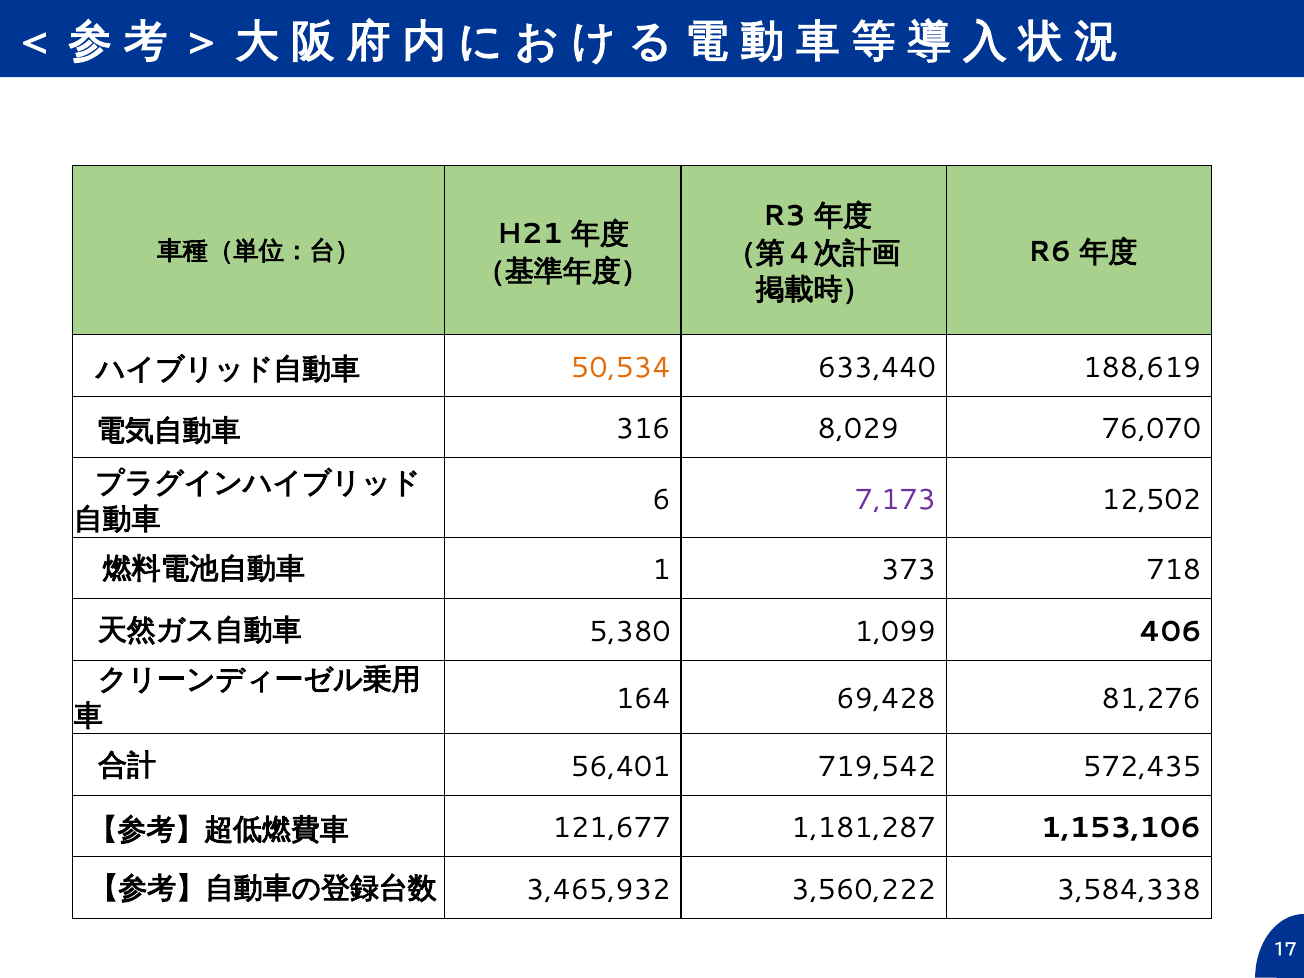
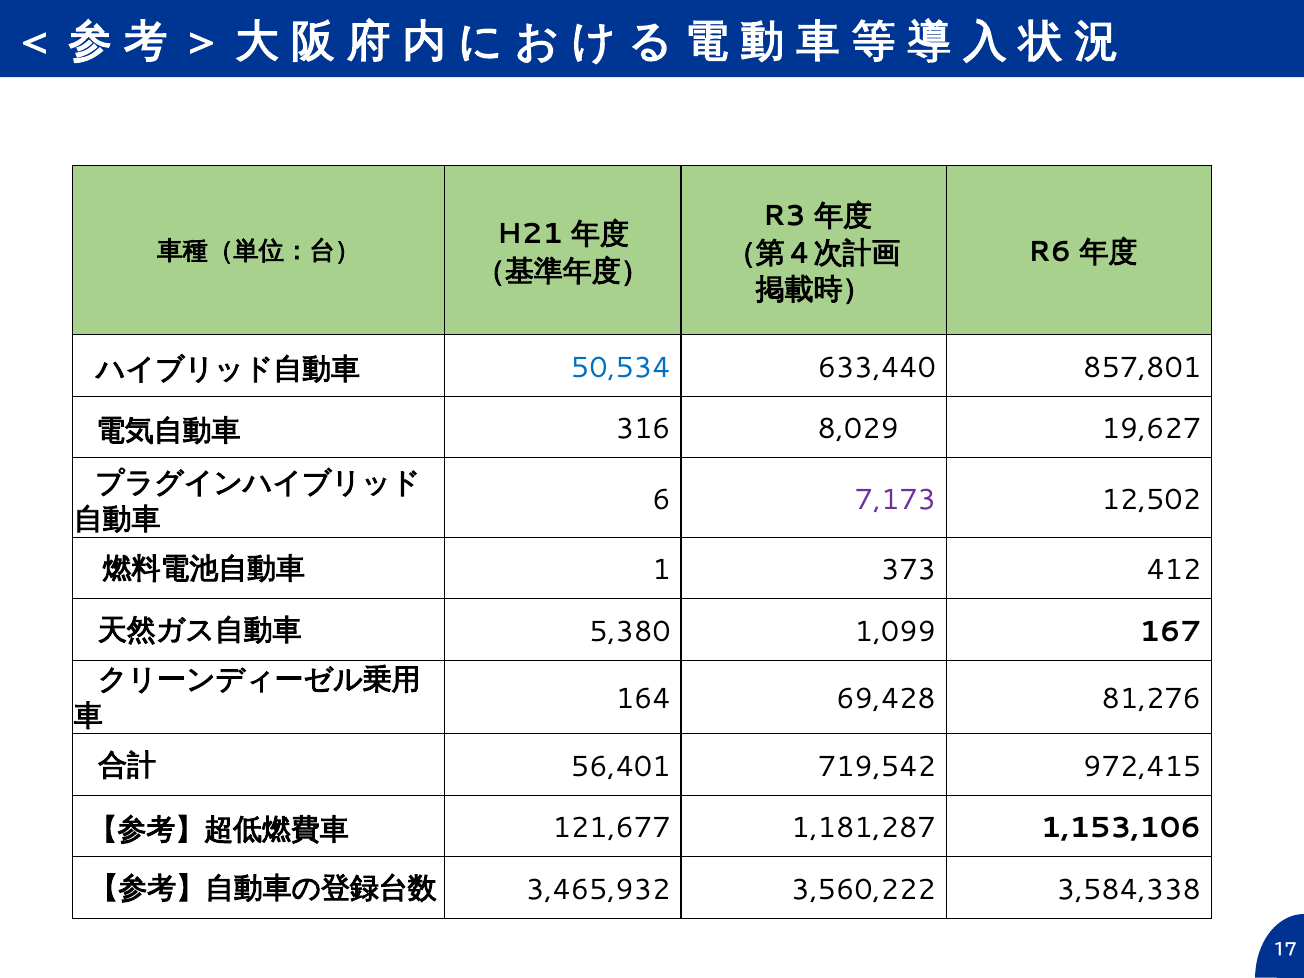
50,534 colour: orange -> blue
188,619: 188,619 -> 857,801
76,070: 76,070 -> 19,627
718: 718 -> 412
406: 406 -> 167
572,435: 572,435 -> 972,415
